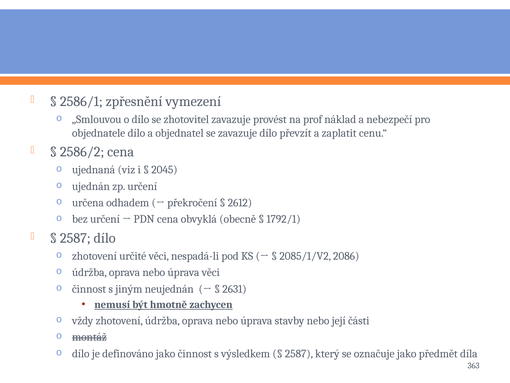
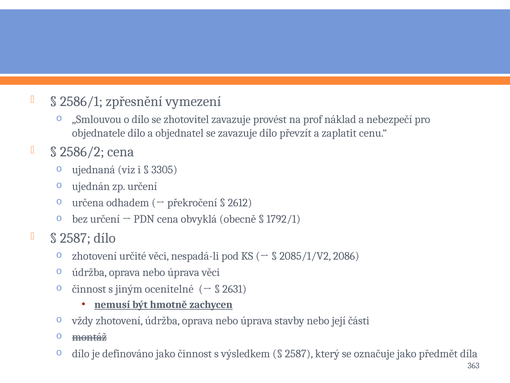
2045: 2045 -> 3305
neujednán: neujednán -> ocenitelné
